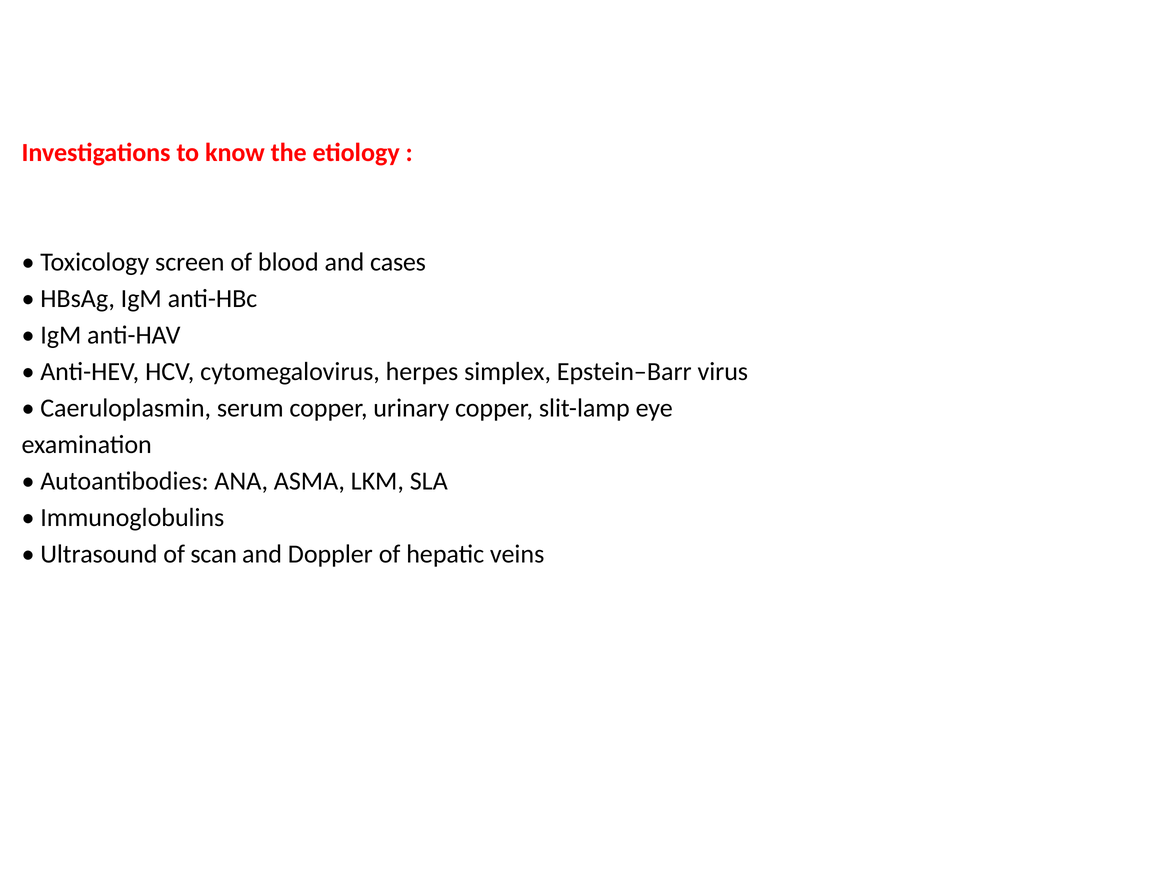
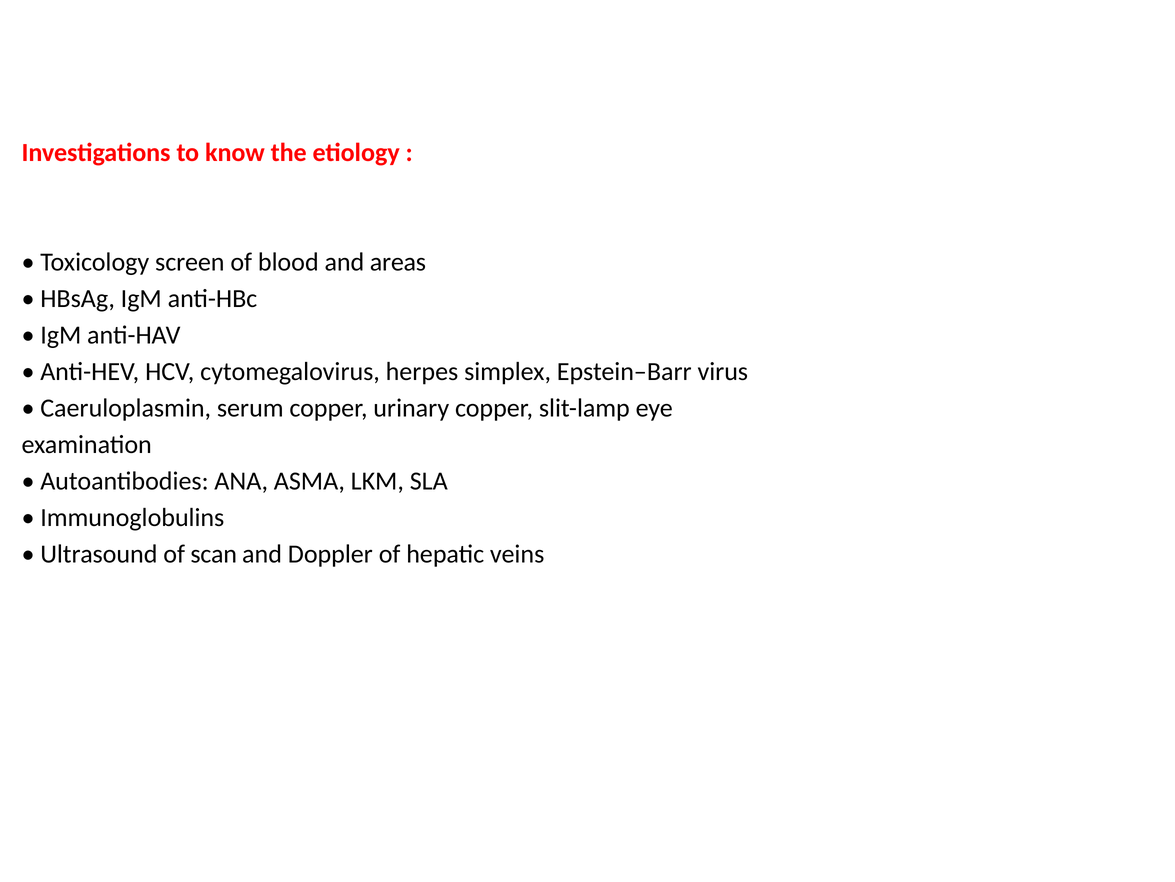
cases: cases -> areas
